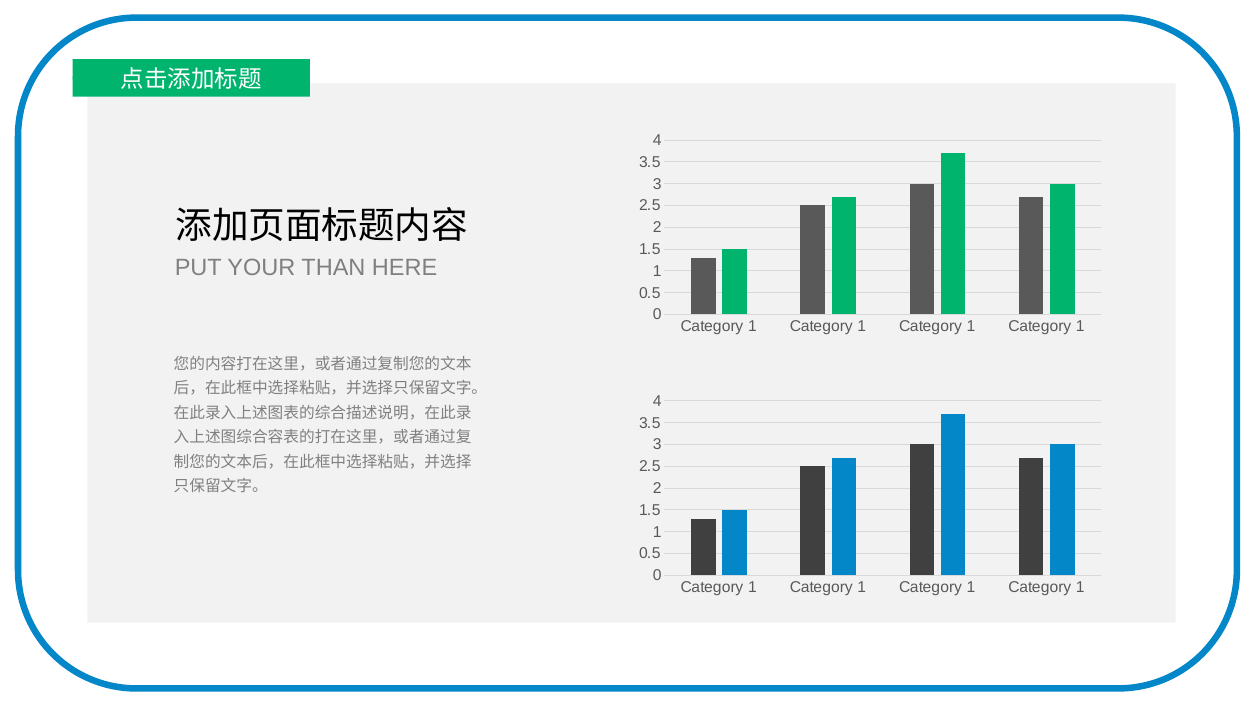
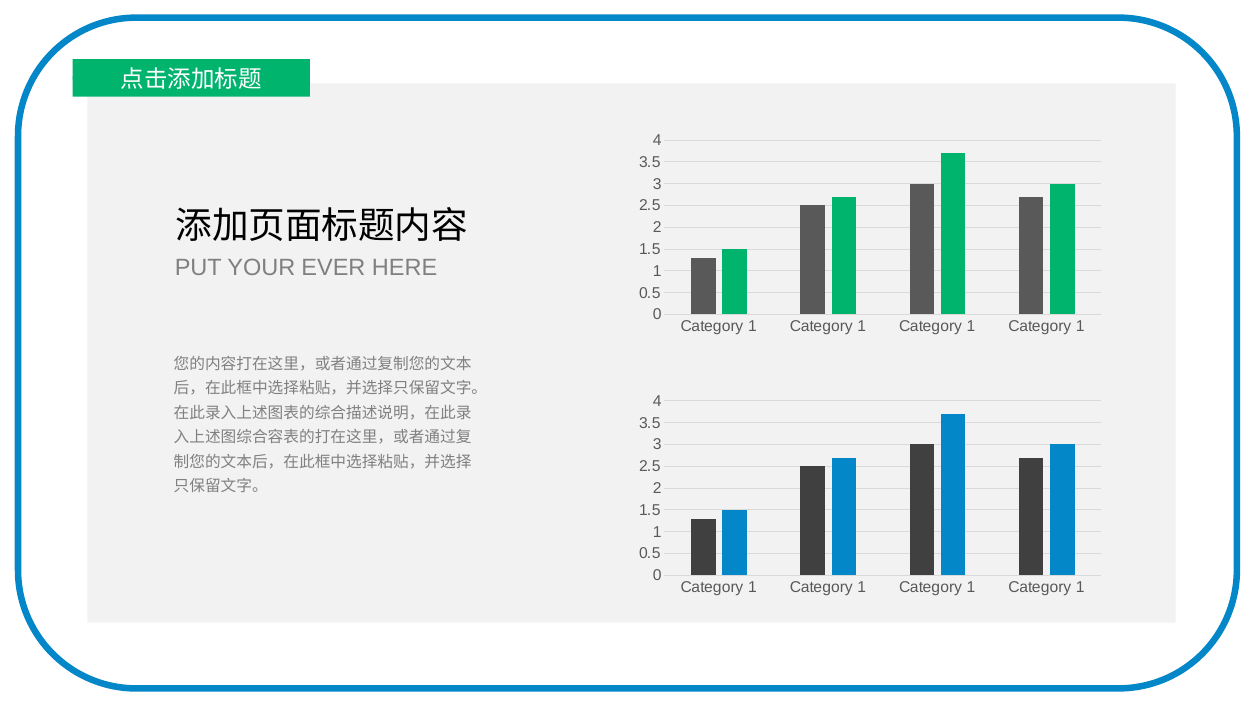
THAN: THAN -> EVER
